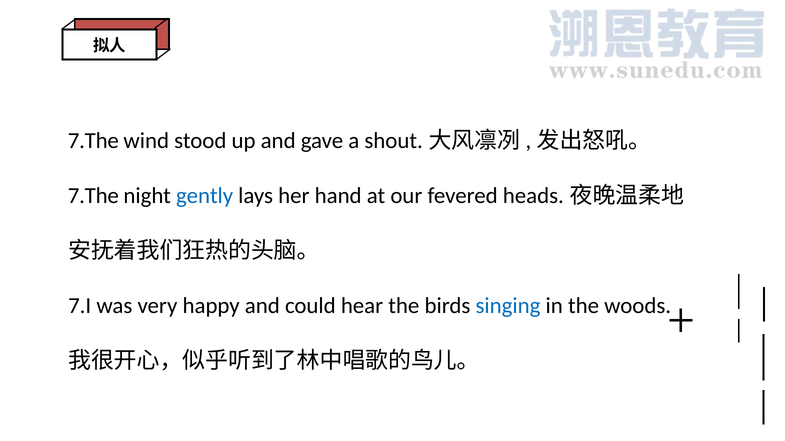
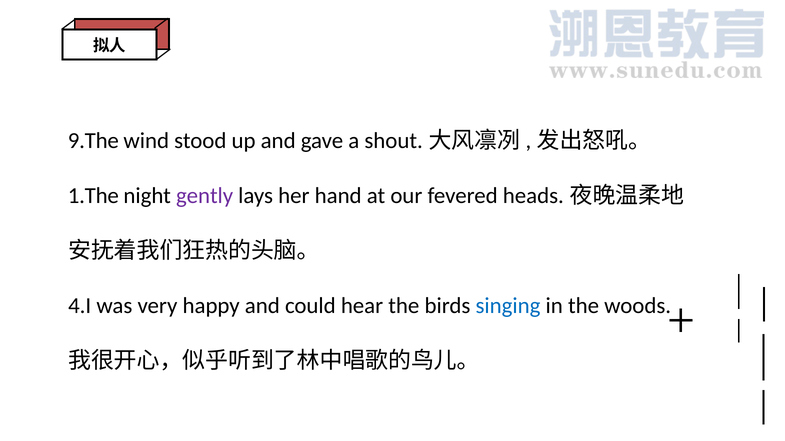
7.The at (93, 141): 7.The -> 9.The
7.The at (93, 196): 7.The -> 1.The
gently colour: blue -> purple
7.I: 7.I -> 4.I
